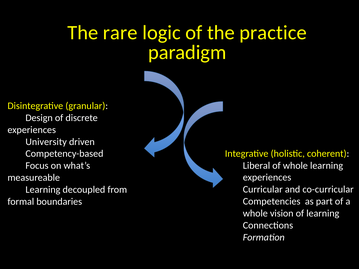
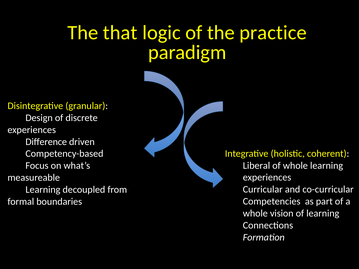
rare: rare -> that
University: University -> Difference
